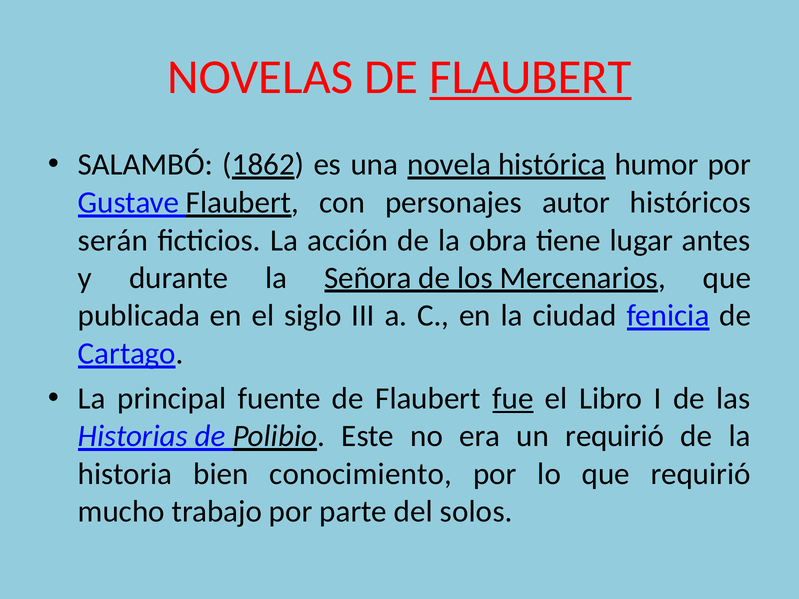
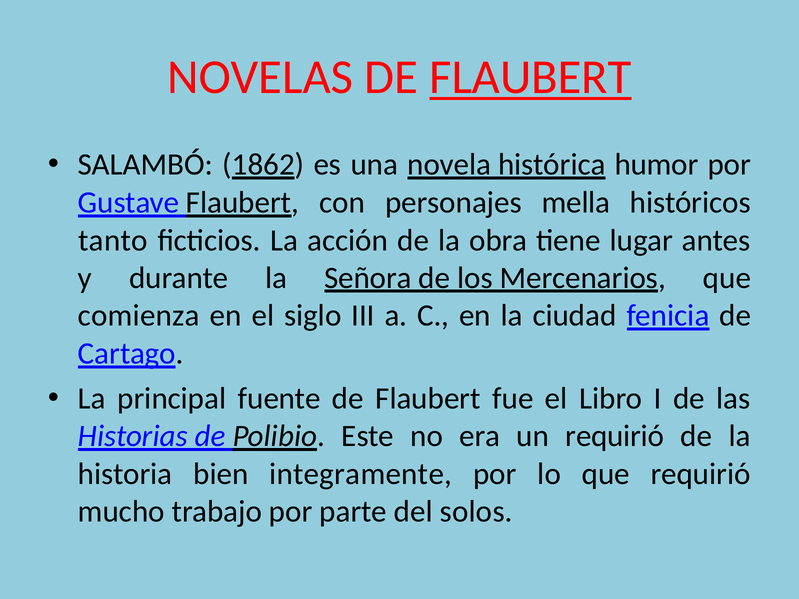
autor: autor -> mella
serán: serán -> tanto
publicada: publicada -> comienza
fue underline: present -> none
conocimiento: conocimiento -> integramente
